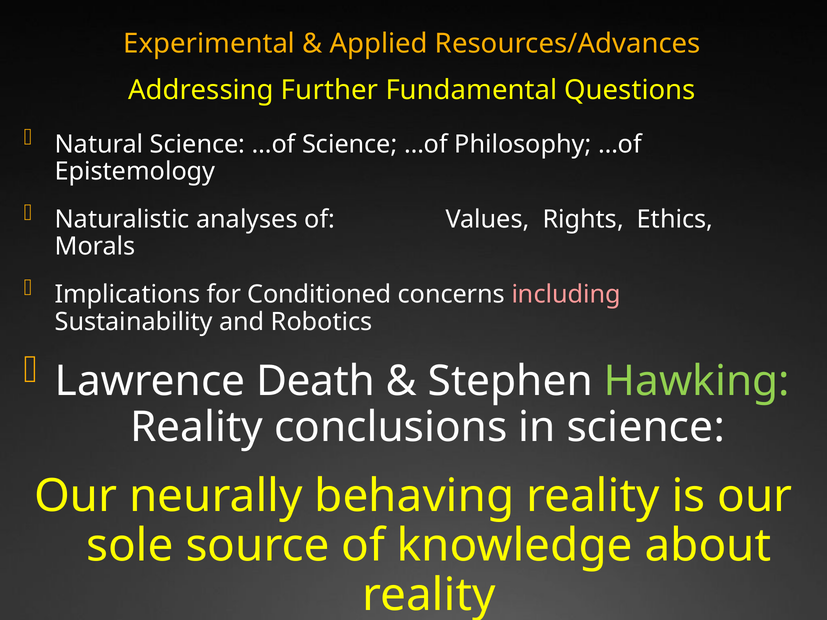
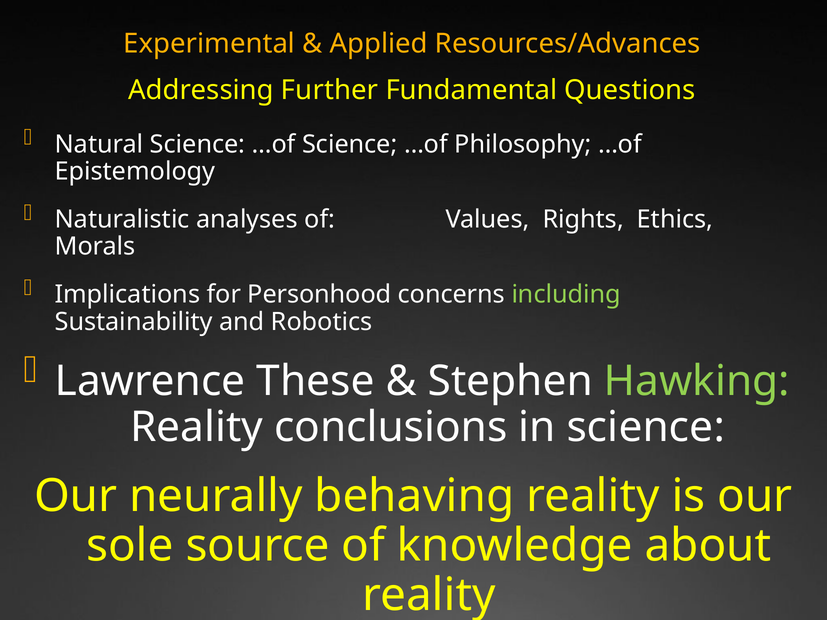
Conditioned: Conditioned -> Personhood
including colour: pink -> light green
Death: Death -> These
